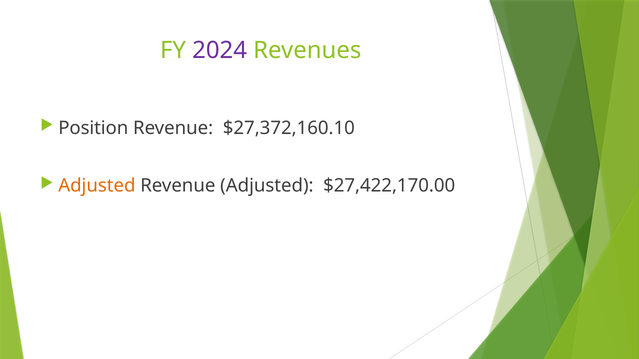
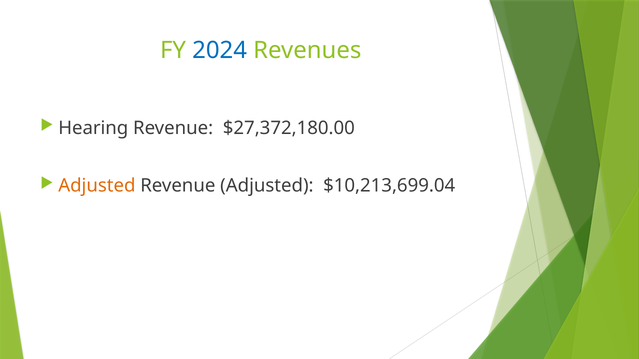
2024 colour: purple -> blue
Position: Position -> Hearing
$27,372,160.10: $27,372,160.10 -> $27,372,180.00
$27,422,170.00: $27,422,170.00 -> $10,213,699.04
